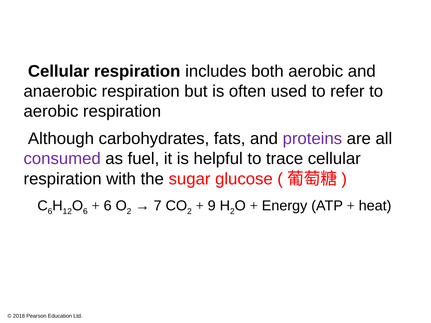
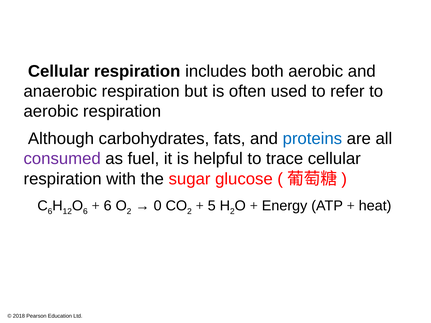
proteins colour: purple -> blue
7: 7 -> 0
9: 9 -> 5
